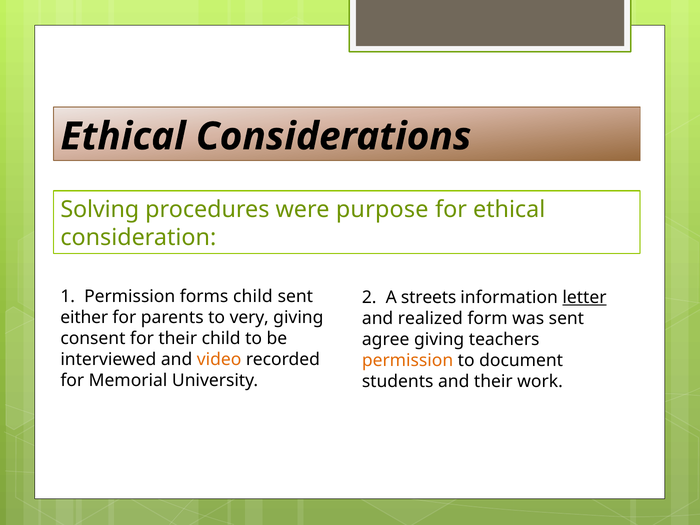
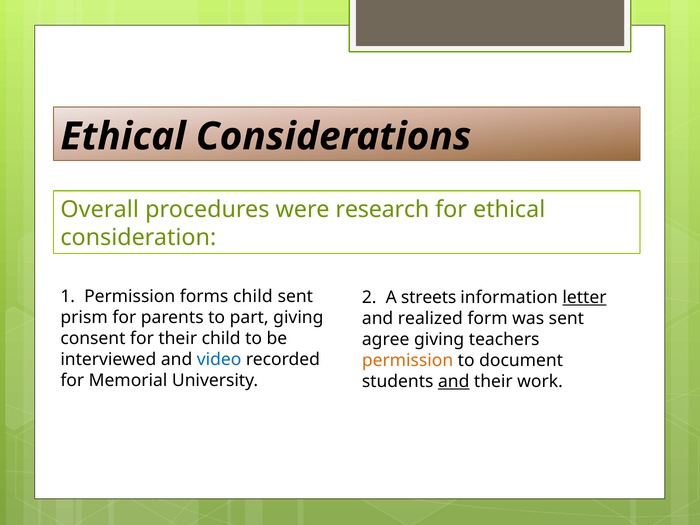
Solving: Solving -> Overall
purpose: purpose -> research
either: either -> prism
very: very -> part
video colour: orange -> blue
and at (454, 382) underline: none -> present
